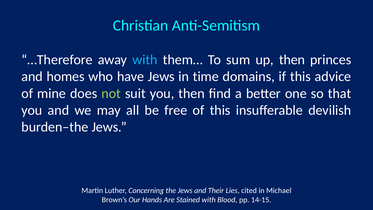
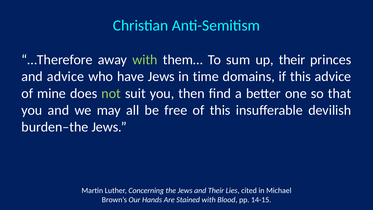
with at (145, 60) colour: light blue -> light green
up then: then -> their
and homes: homes -> advice
